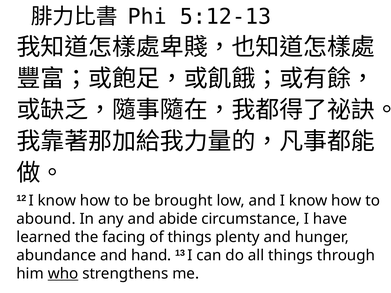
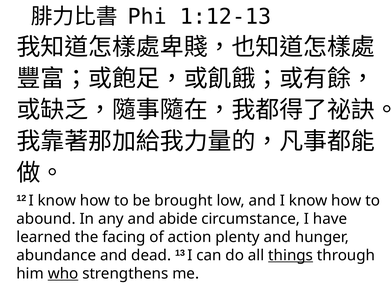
5:12-13: 5:12-13 -> 1:12-13
of things: things -> action
hand: hand -> dead
things at (291, 256) underline: none -> present
